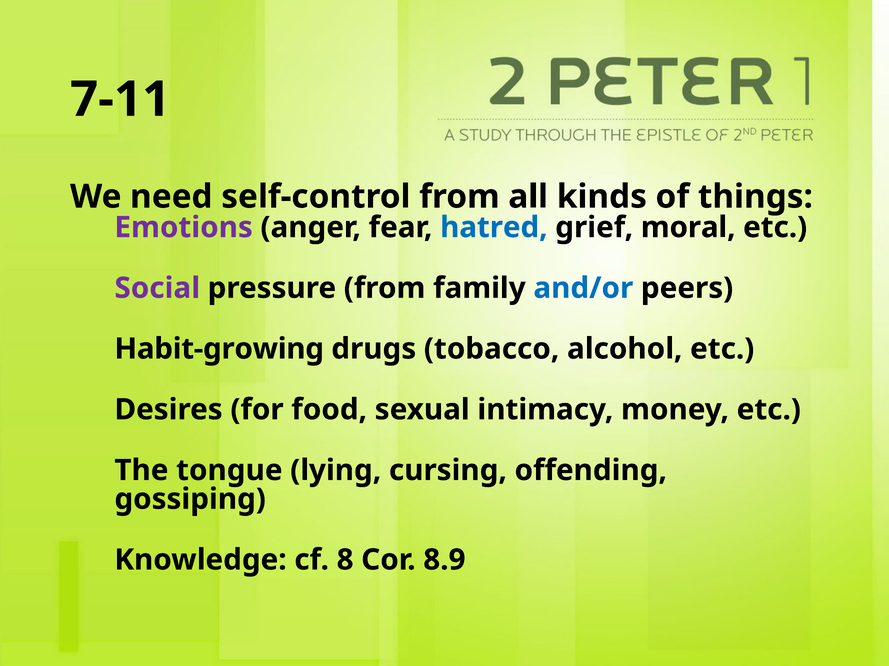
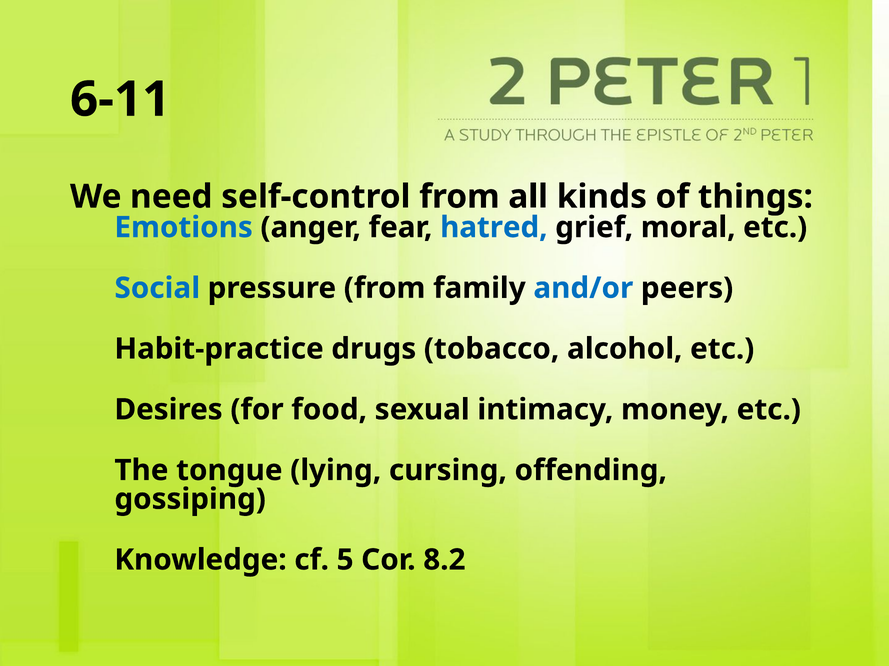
7-11: 7-11 -> 6-11
Emotions colour: purple -> blue
Social colour: purple -> blue
Habit-growing: Habit-growing -> Habit-practice
8: 8 -> 5
8.9: 8.9 -> 8.2
